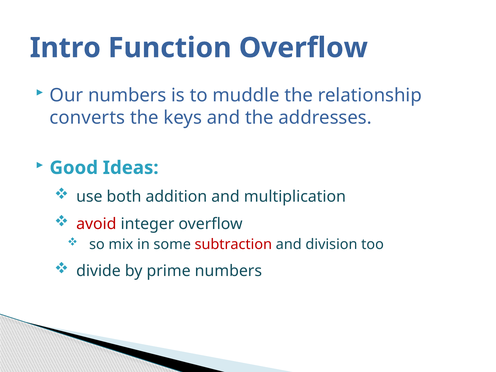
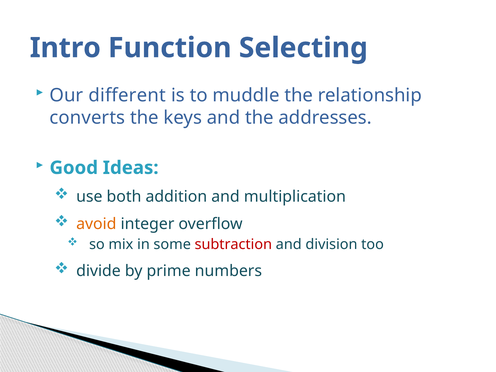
Function Overflow: Overflow -> Selecting
Our numbers: numbers -> different
avoid colour: red -> orange
